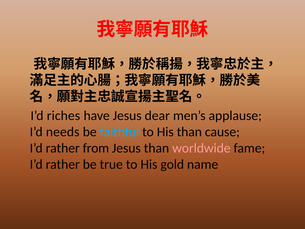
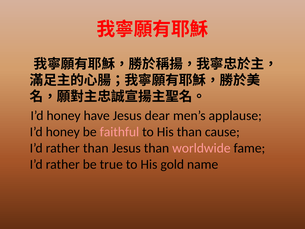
riches at (63, 116): riches -> honey
needs at (63, 132): needs -> honey
faithful colour: light blue -> pink
rather from: from -> than
